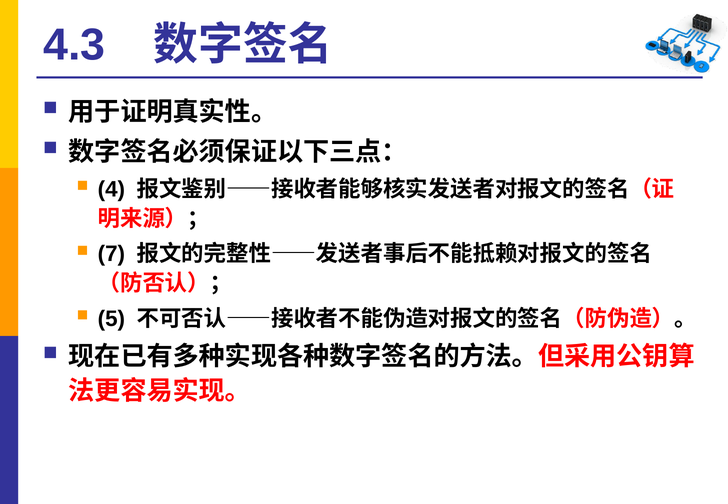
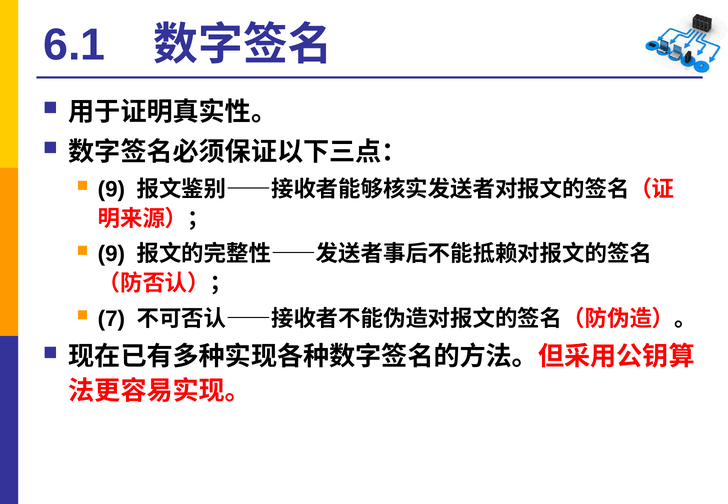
4.3: 4.3 -> 6.1
4 at (111, 189): 4 -> 9
7 at (111, 254): 7 -> 9
5: 5 -> 7
